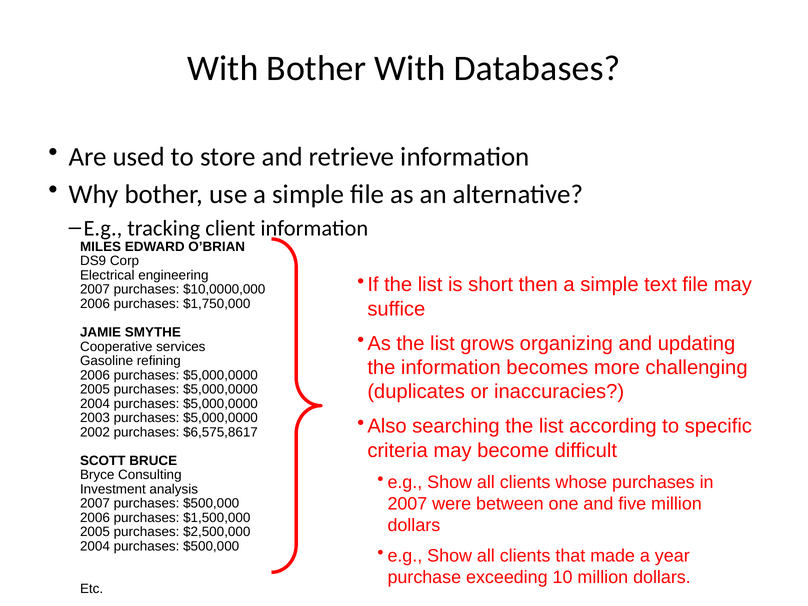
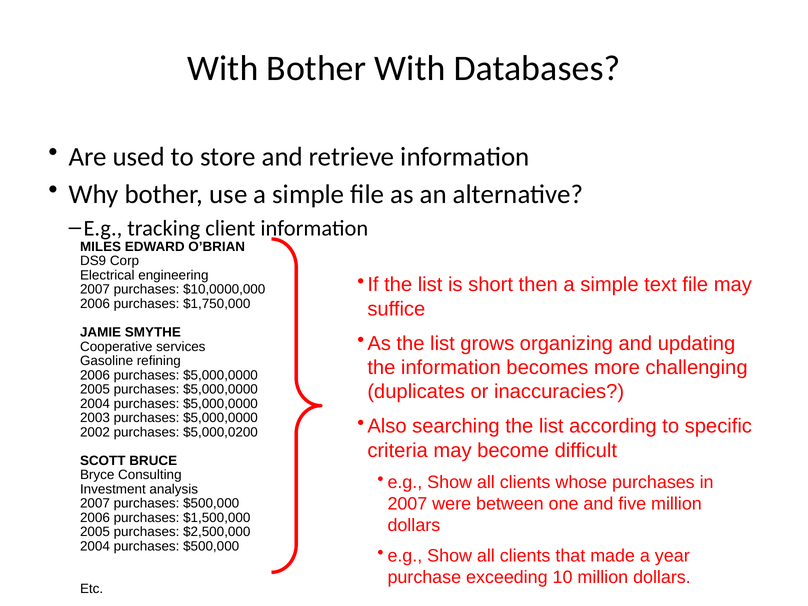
$6,575,8617: $6,575,8617 -> $5,000,0200
